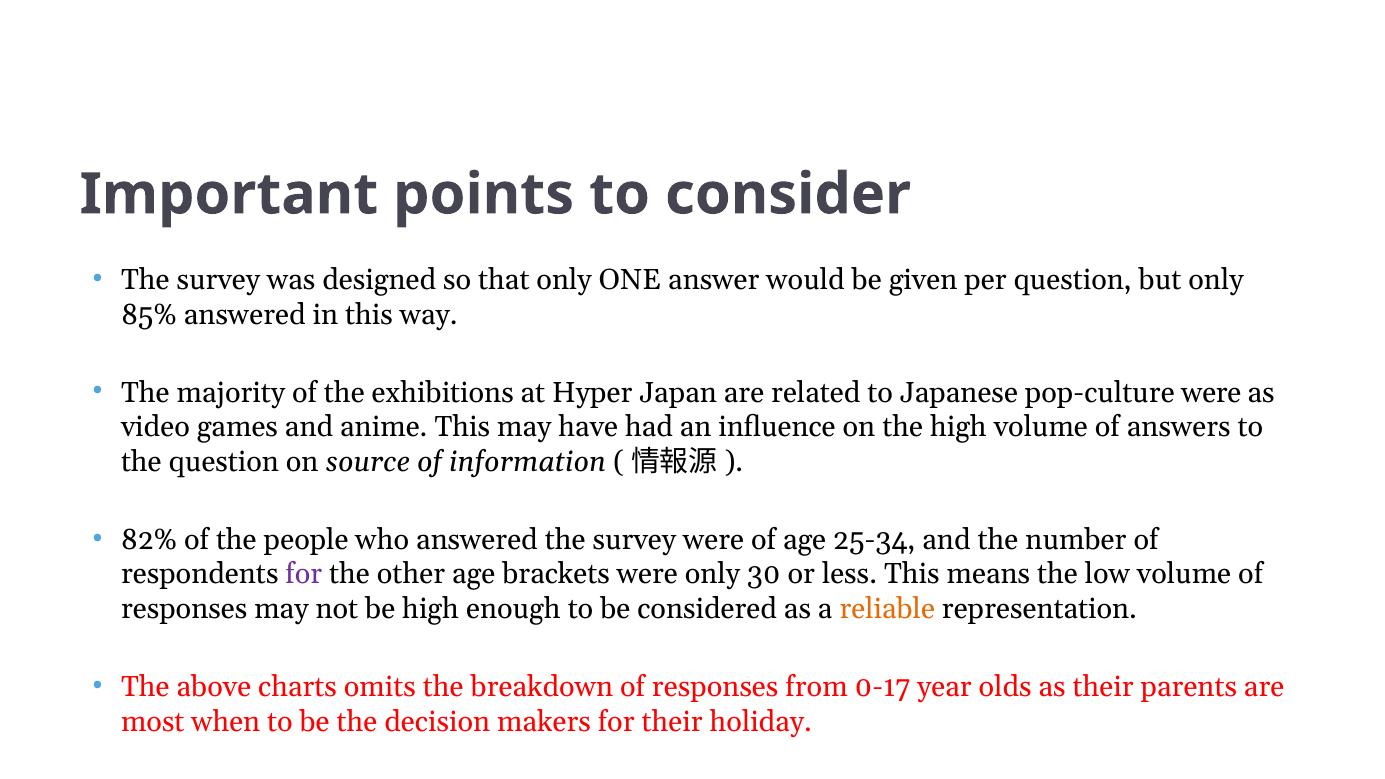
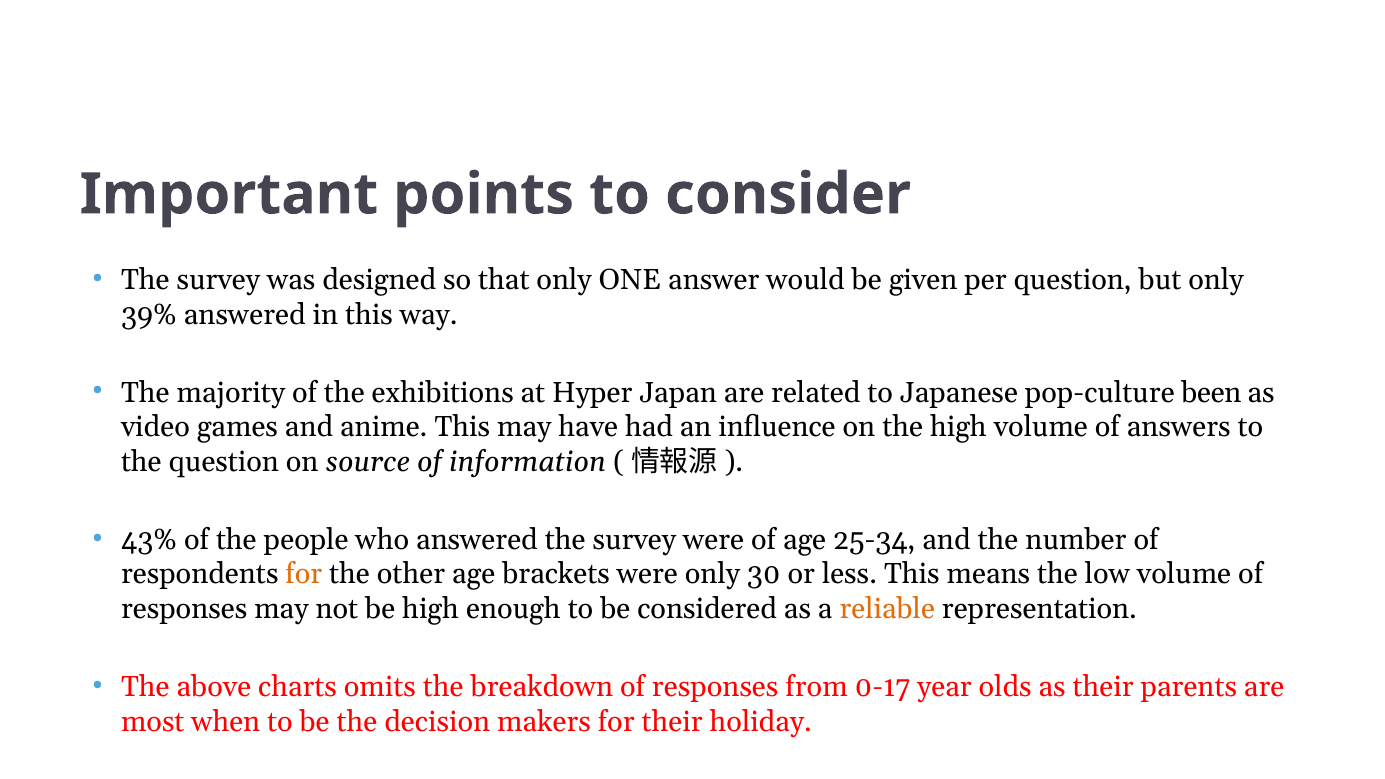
85%: 85% -> 39%
pop-culture were: were -> been
82%: 82% -> 43%
for at (304, 574) colour: purple -> orange
